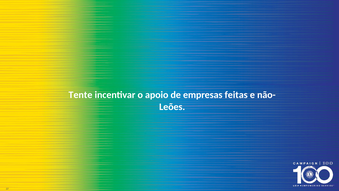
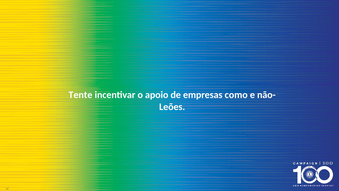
feitas: feitas -> como
